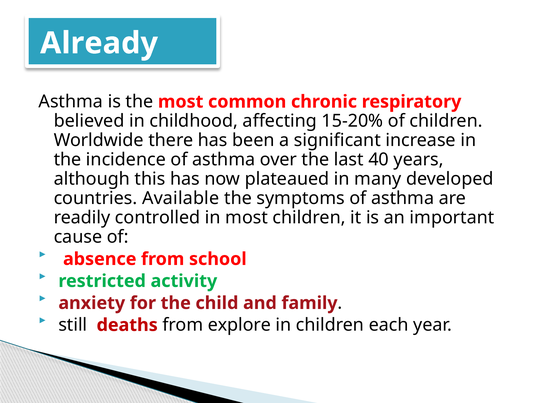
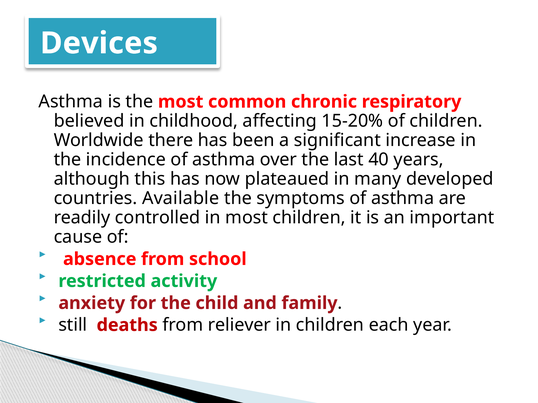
Already: Already -> Devices
explore: explore -> reliever
